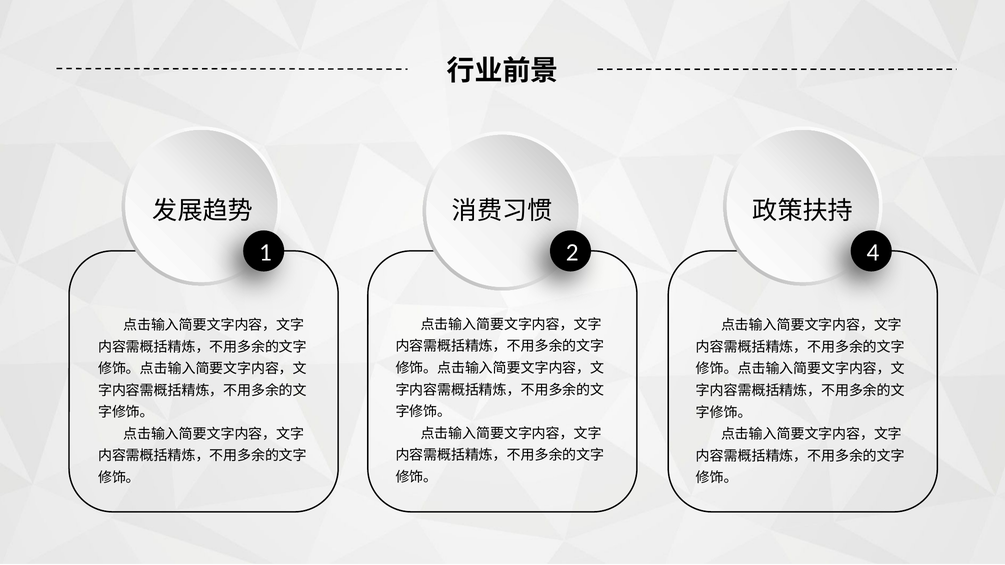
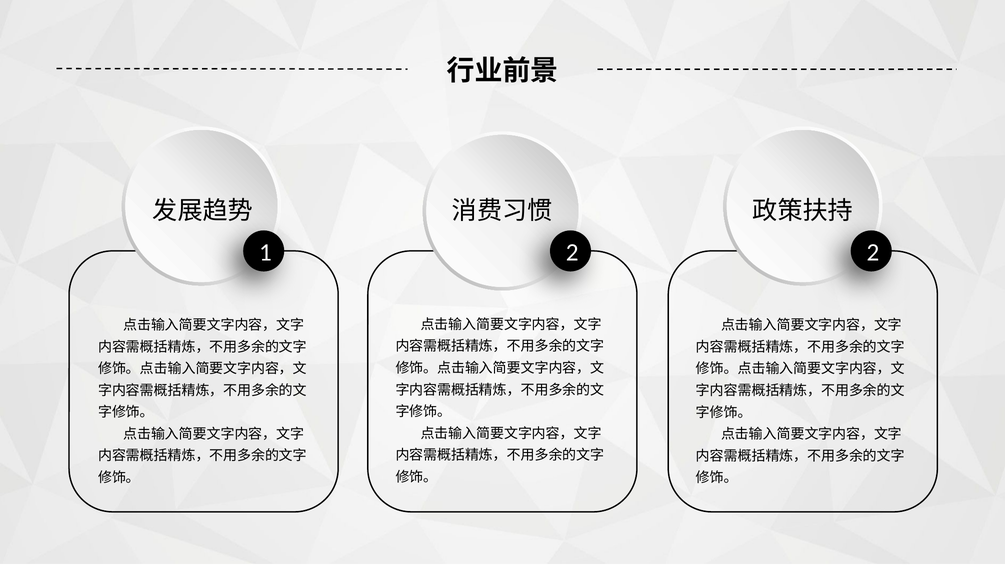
2 4: 4 -> 2
